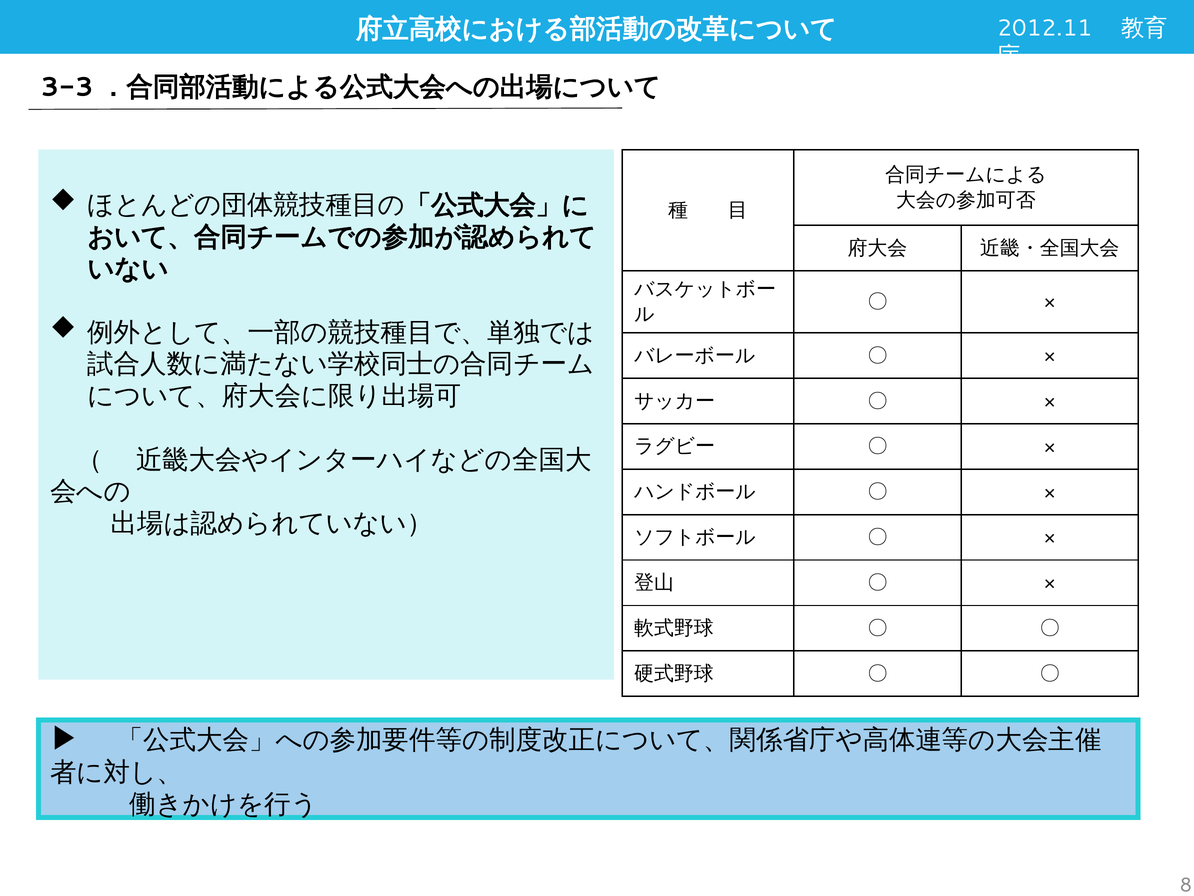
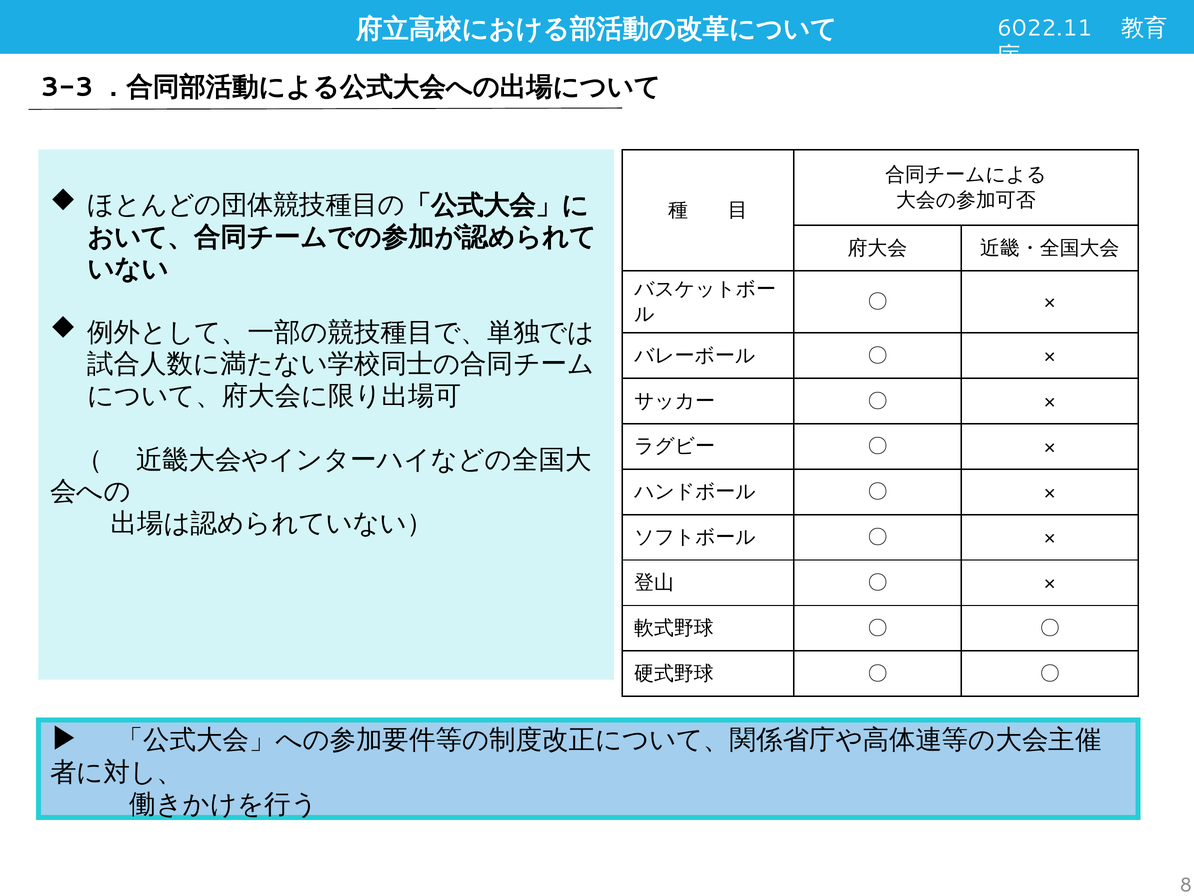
2012.11: 2012.11 -> 6022.11
